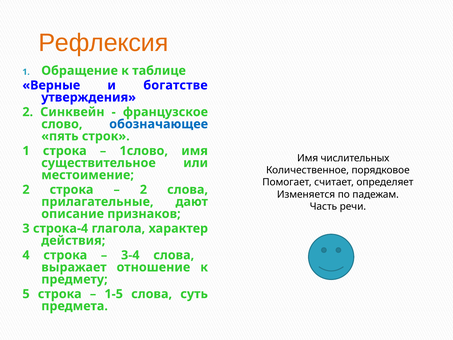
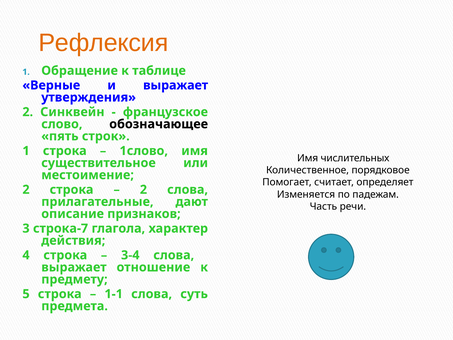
и богатстве: богатстве -> выражает
обозначающее colour: blue -> black
строка-4: строка-4 -> строка-7
1-5: 1-5 -> 1-1
